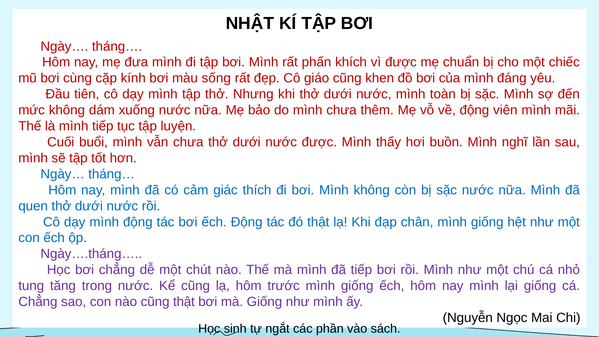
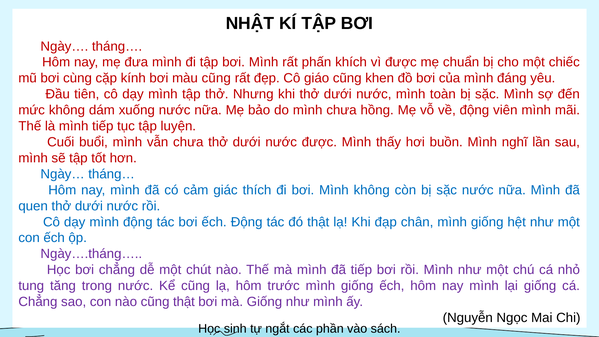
màu sống: sống -> cũng
thêm: thêm -> hồng
